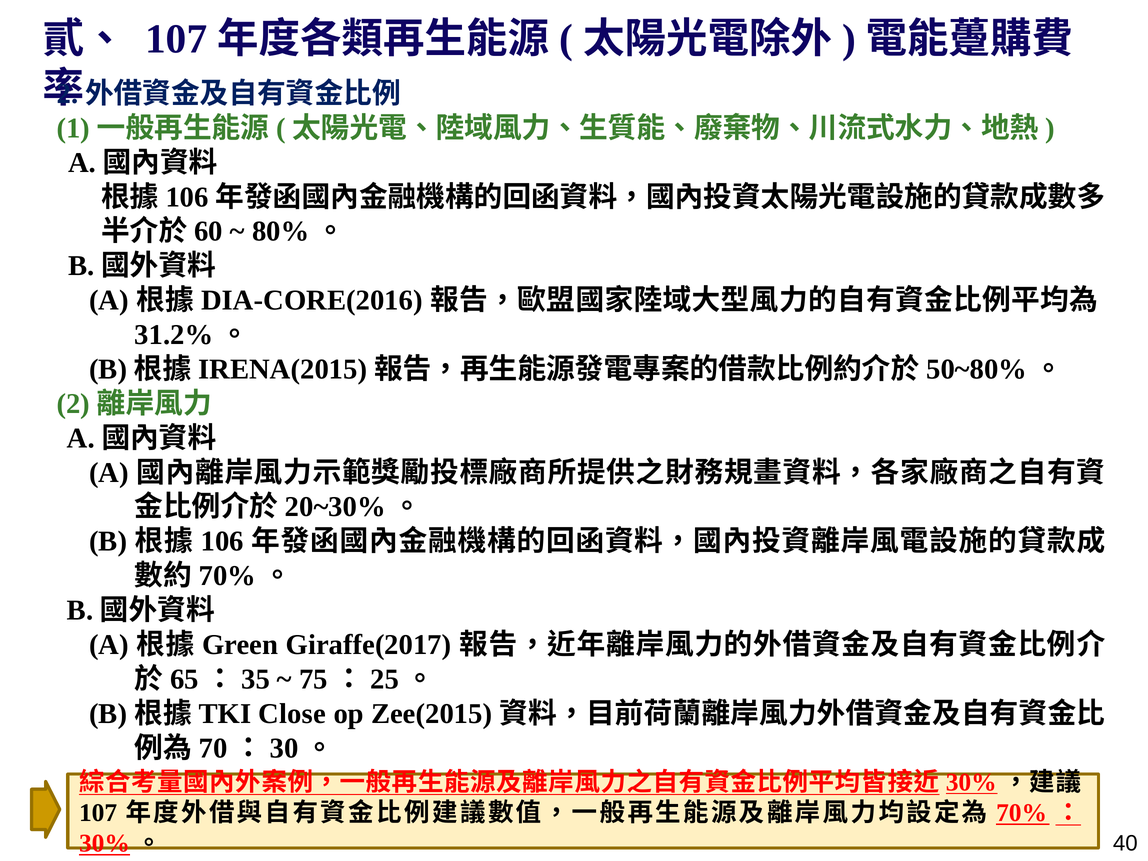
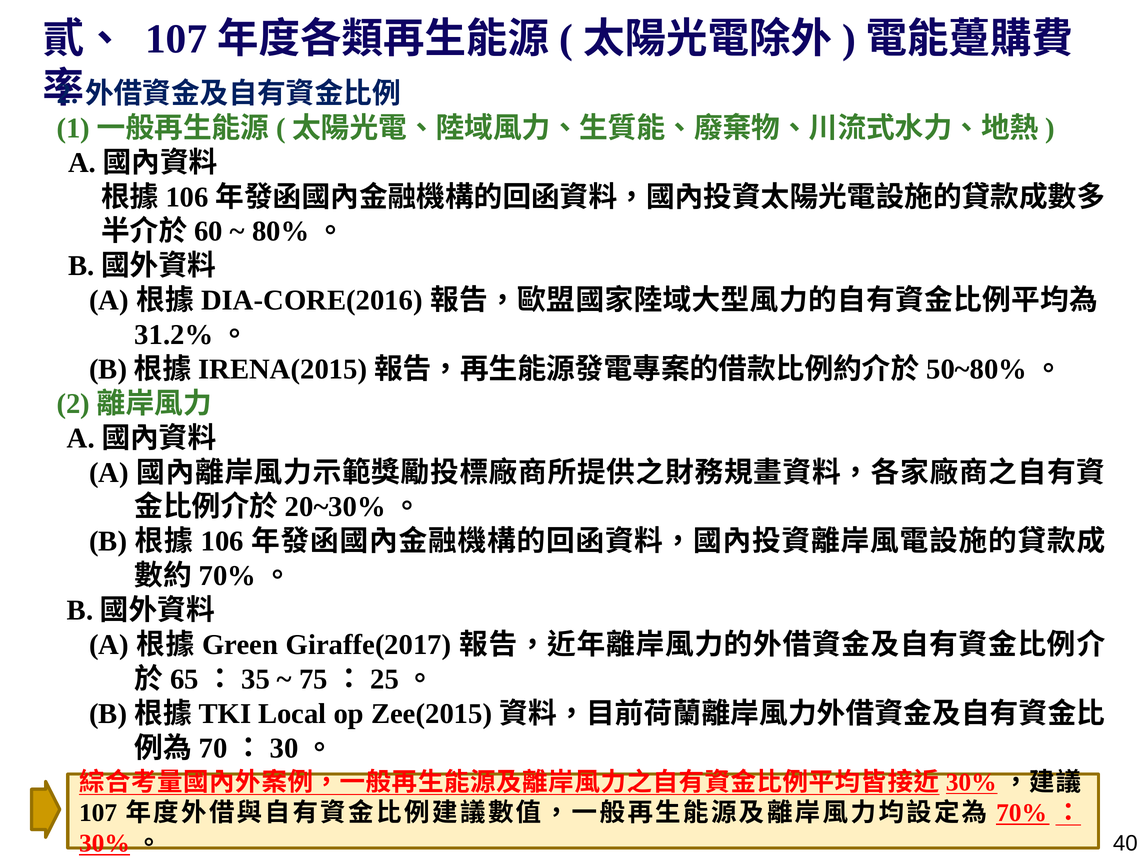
Close: Close -> Local
